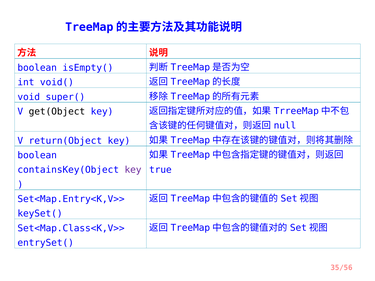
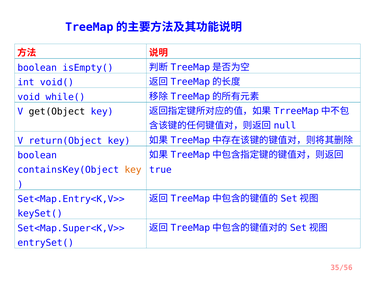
super(: super( -> while(
key at (133, 170) colour: purple -> orange
Set<Map.Class<K,V>>: Set<Map.Class<K,V>> -> Set<Map.Super<K,V>>
